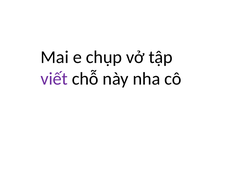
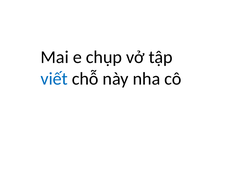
viết colour: purple -> blue
